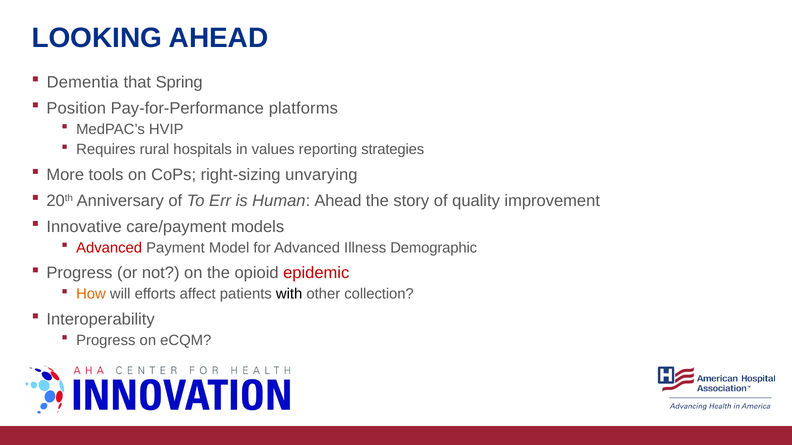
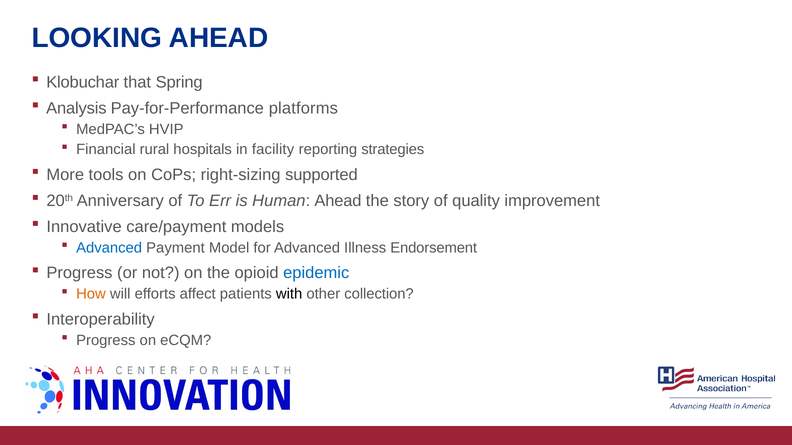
Dementia: Dementia -> Klobuchar
Position: Position -> Analysis
Requires: Requires -> Financial
values: values -> facility
unvarying: unvarying -> supported
Advanced at (109, 248) colour: red -> blue
Demographic: Demographic -> Endorsement
epidemic colour: red -> blue
